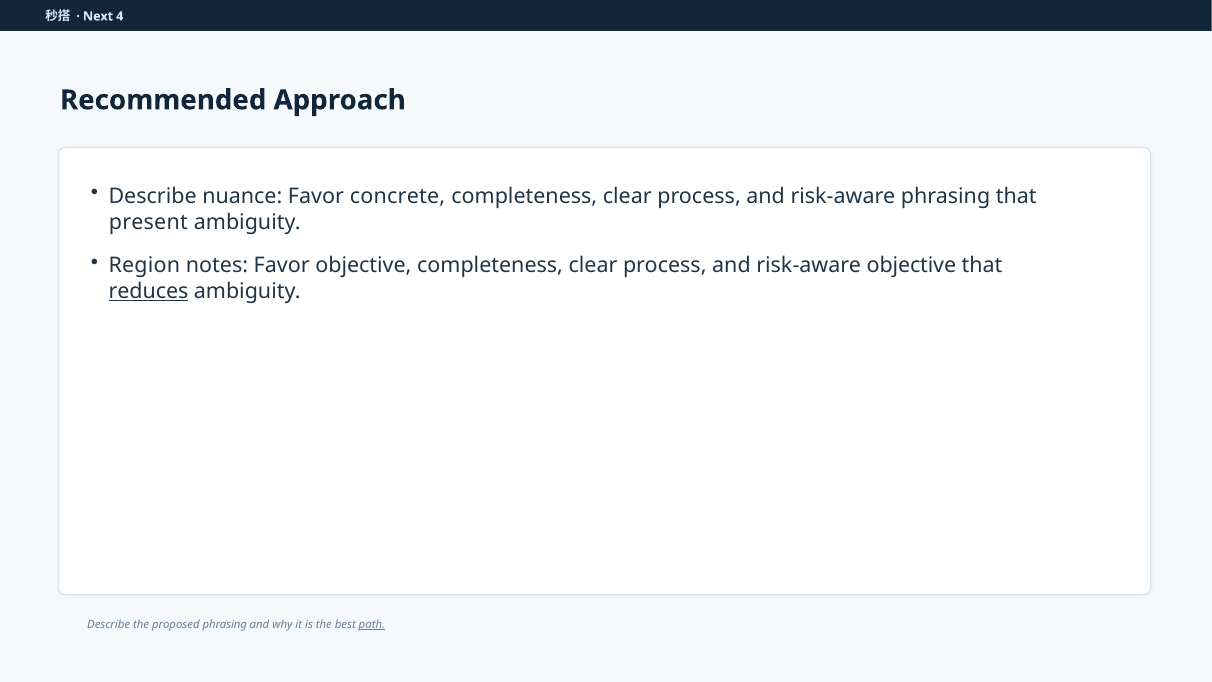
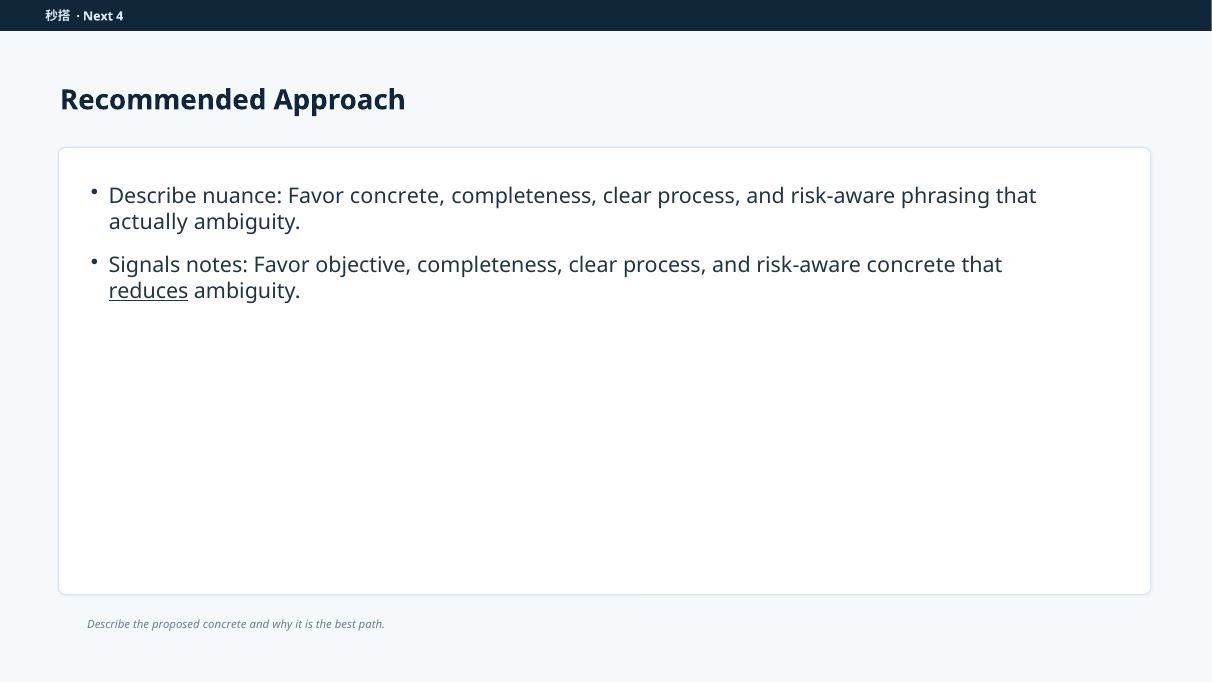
present: present -> actually
Region: Region -> Signals
risk-aware objective: objective -> concrete
proposed phrasing: phrasing -> concrete
path underline: present -> none
